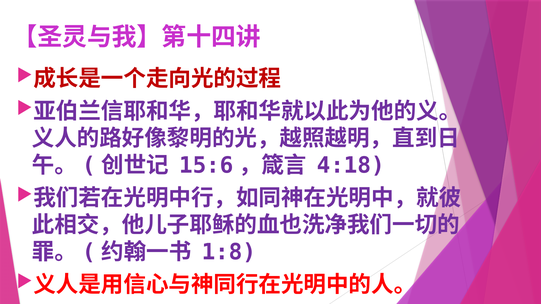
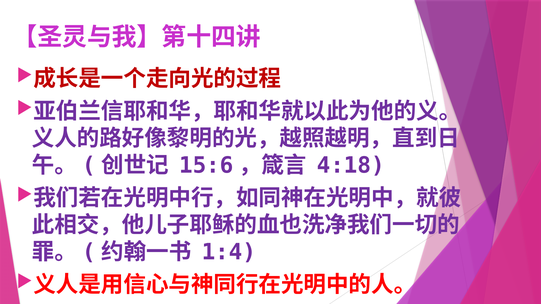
1:8: 1:8 -> 1:4
